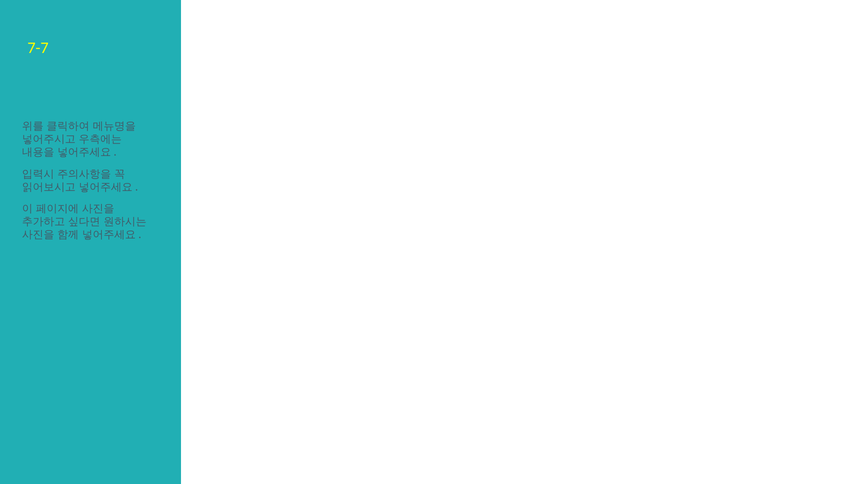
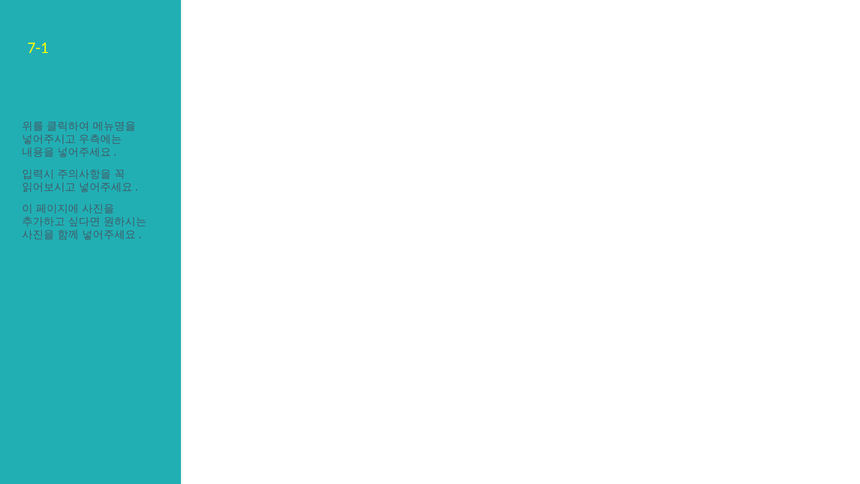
7-7: 7-7 -> 7-1
